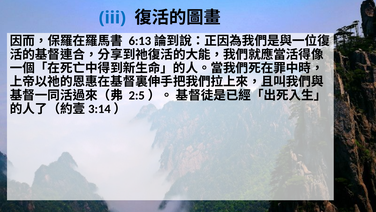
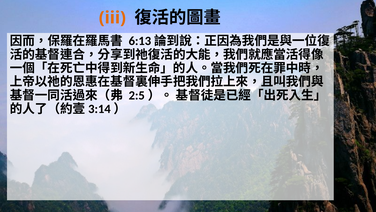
iii colour: blue -> orange
